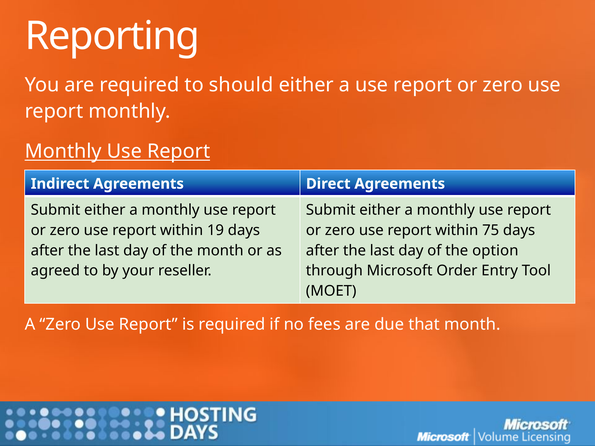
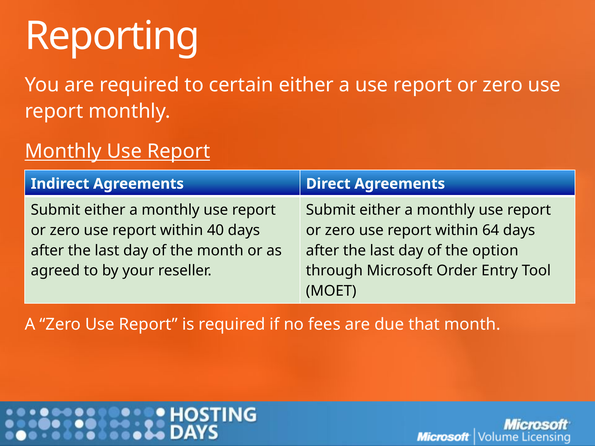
should: should -> certain
19: 19 -> 40
75: 75 -> 64
